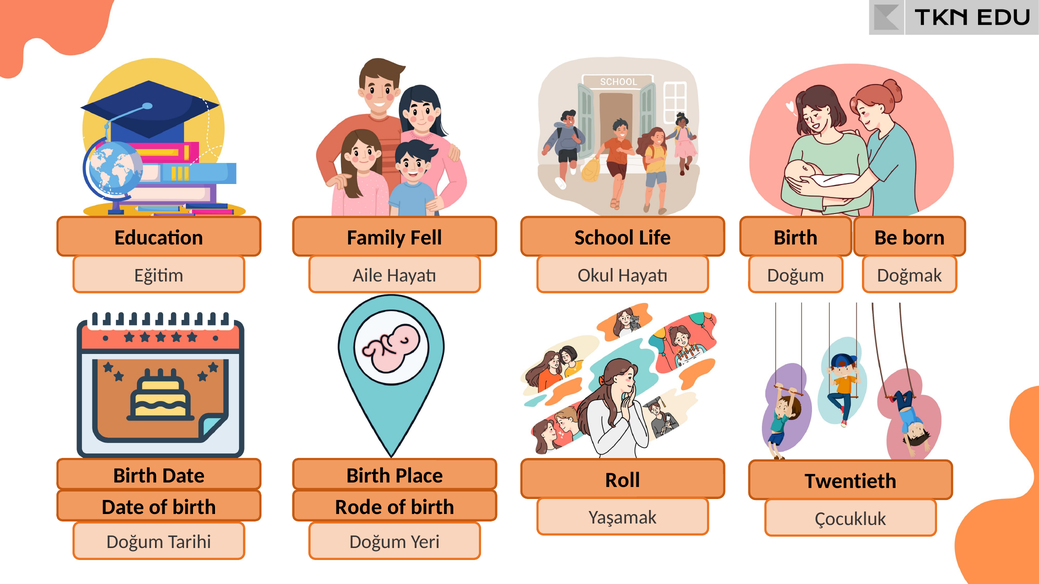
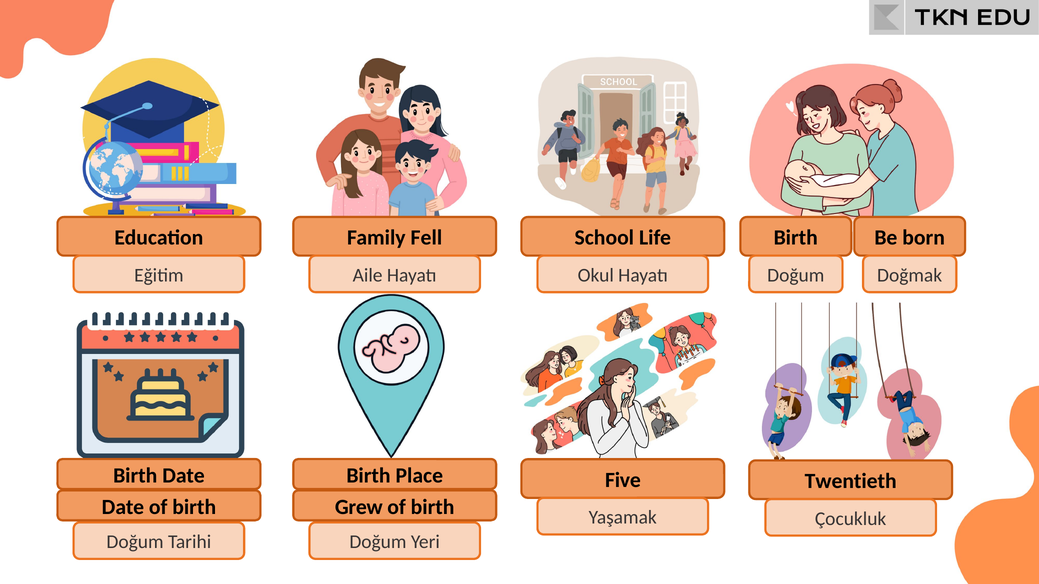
Roll: Roll -> Five
Rode: Rode -> Grew
